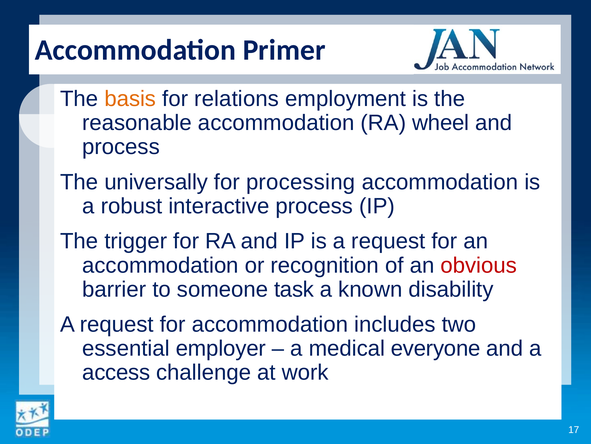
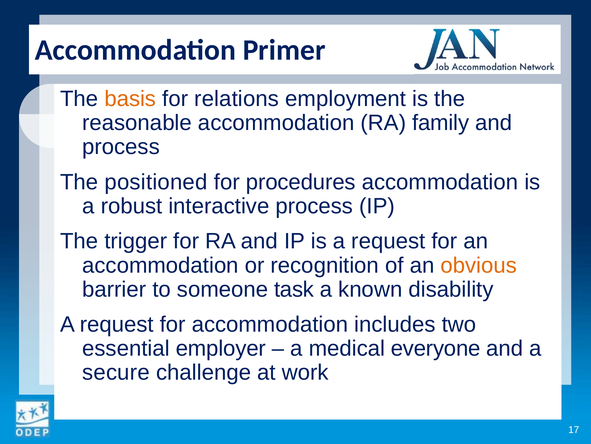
wheel: wheel -> family
universally: universally -> positioned
processing: processing -> procedures
obvious colour: red -> orange
access: access -> secure
